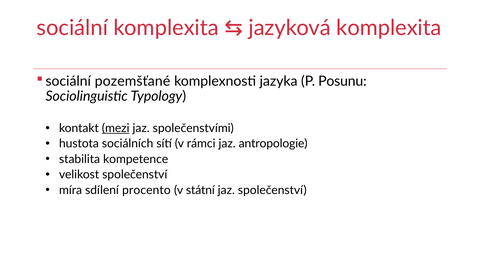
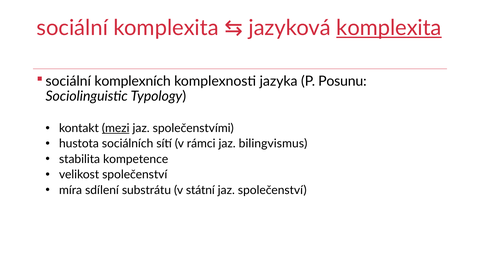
komplexita at (389, 28) underline: none -> present
pozemšťané: pozemšťané -> komplexních
antropologie: antropologie -> bilingvismus
procento: procento -> substrátu
